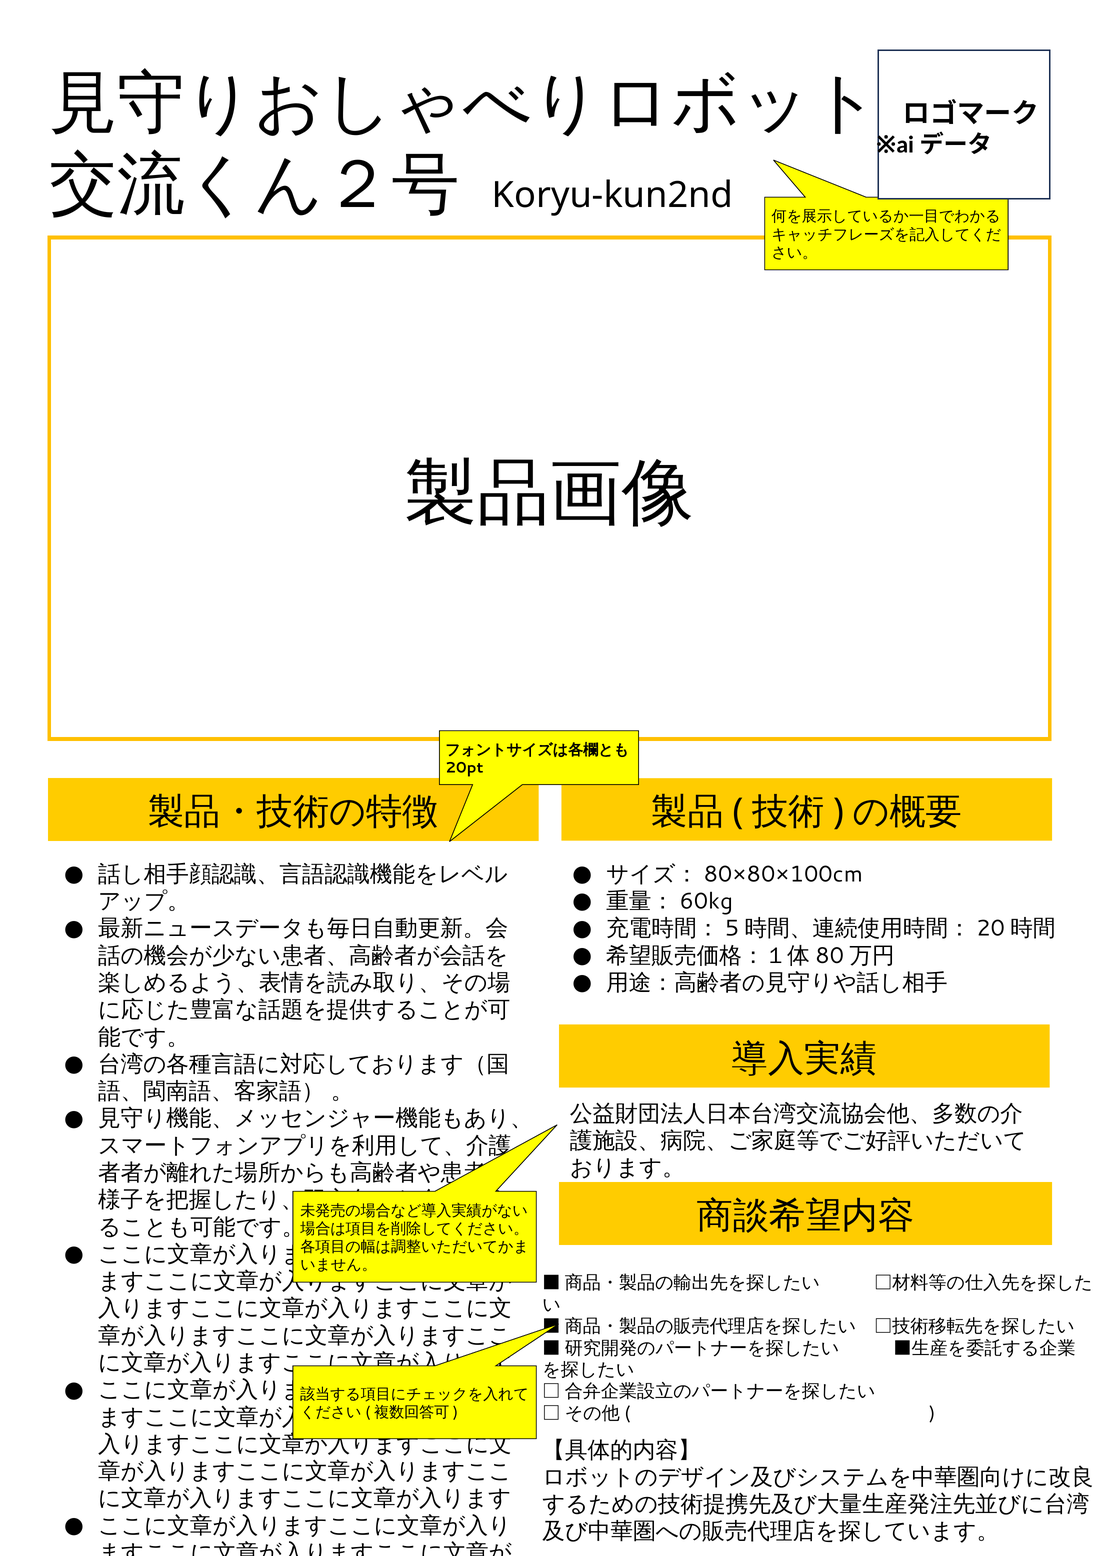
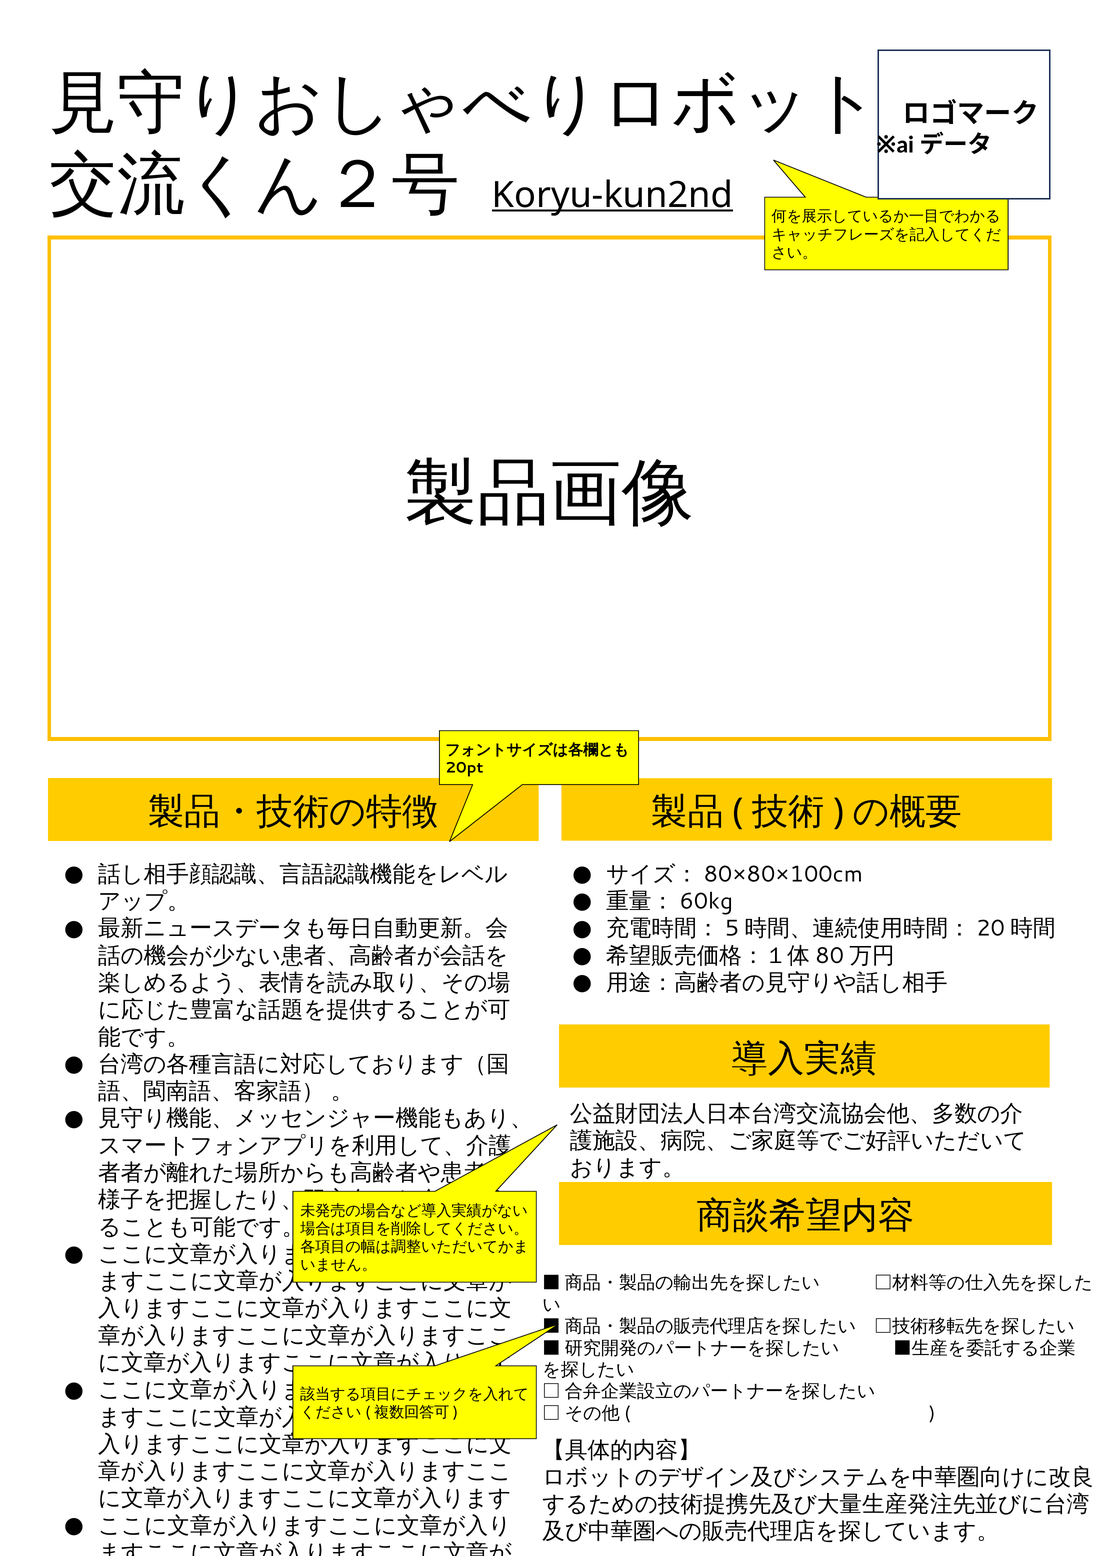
Koryu-kun2nd underline: none -> present
